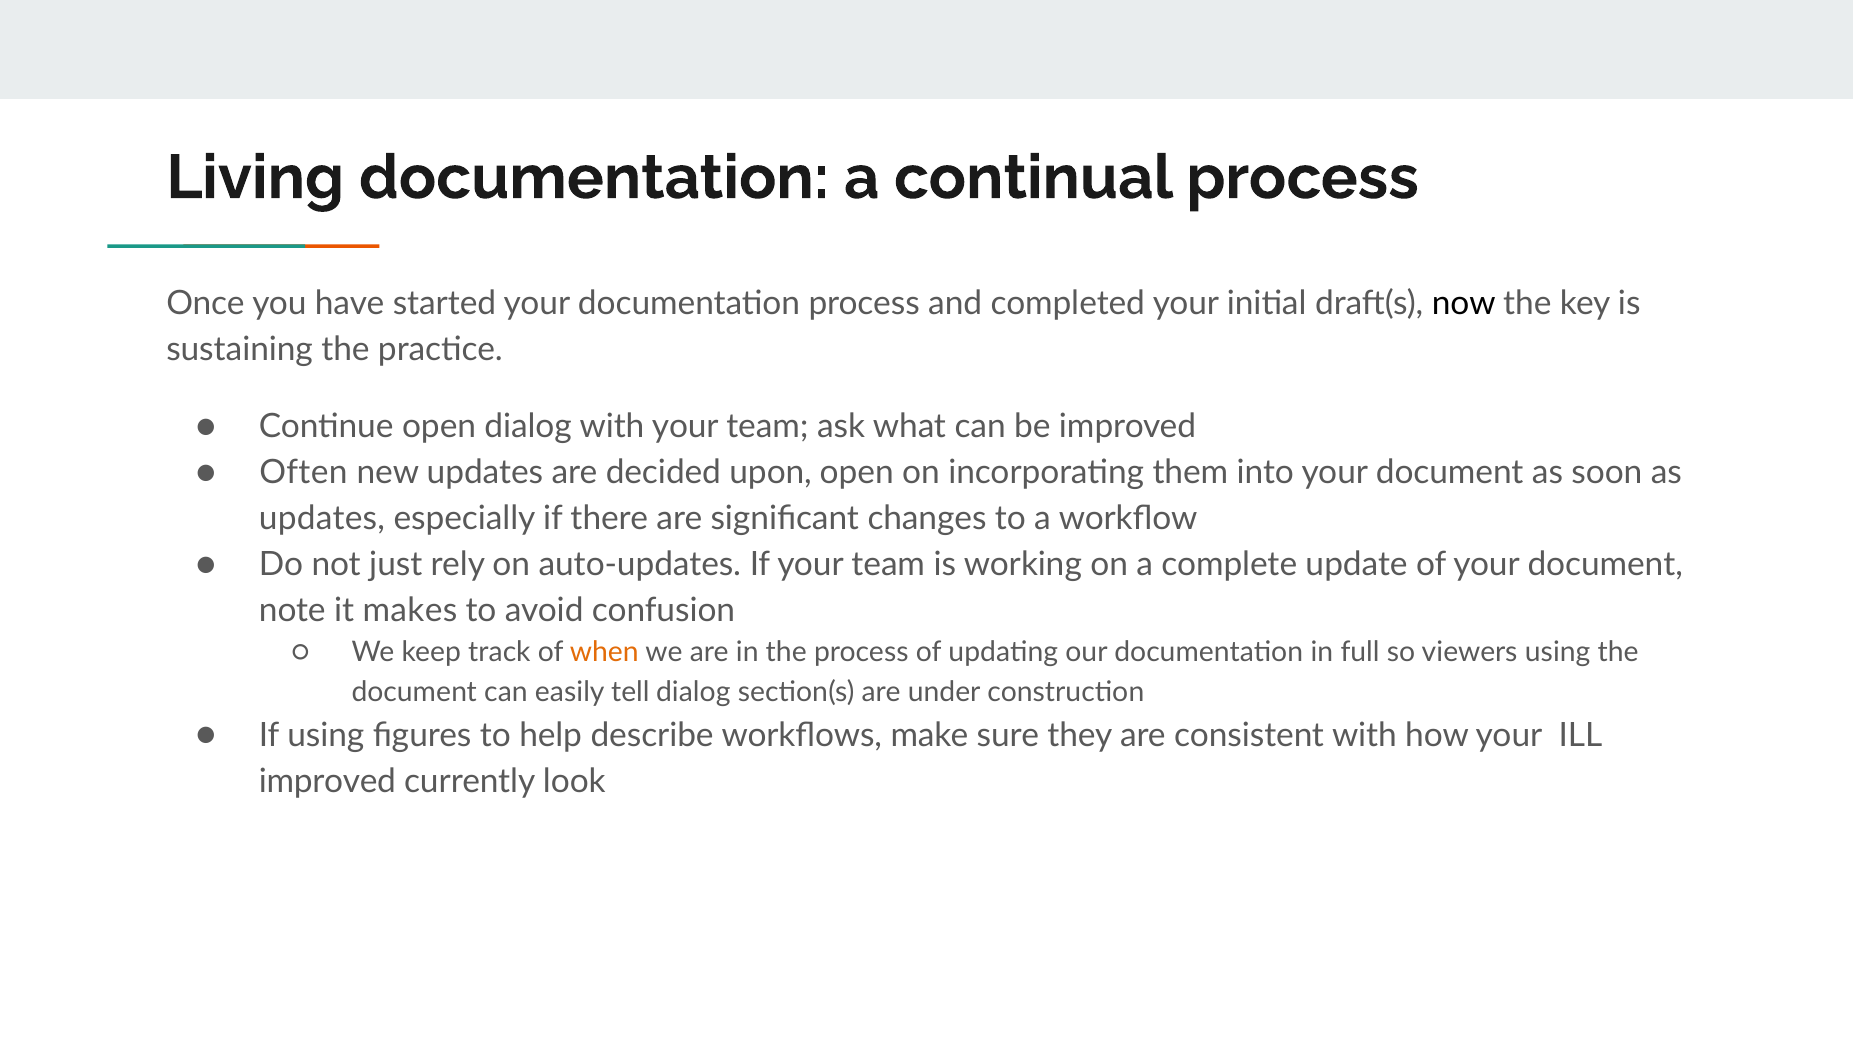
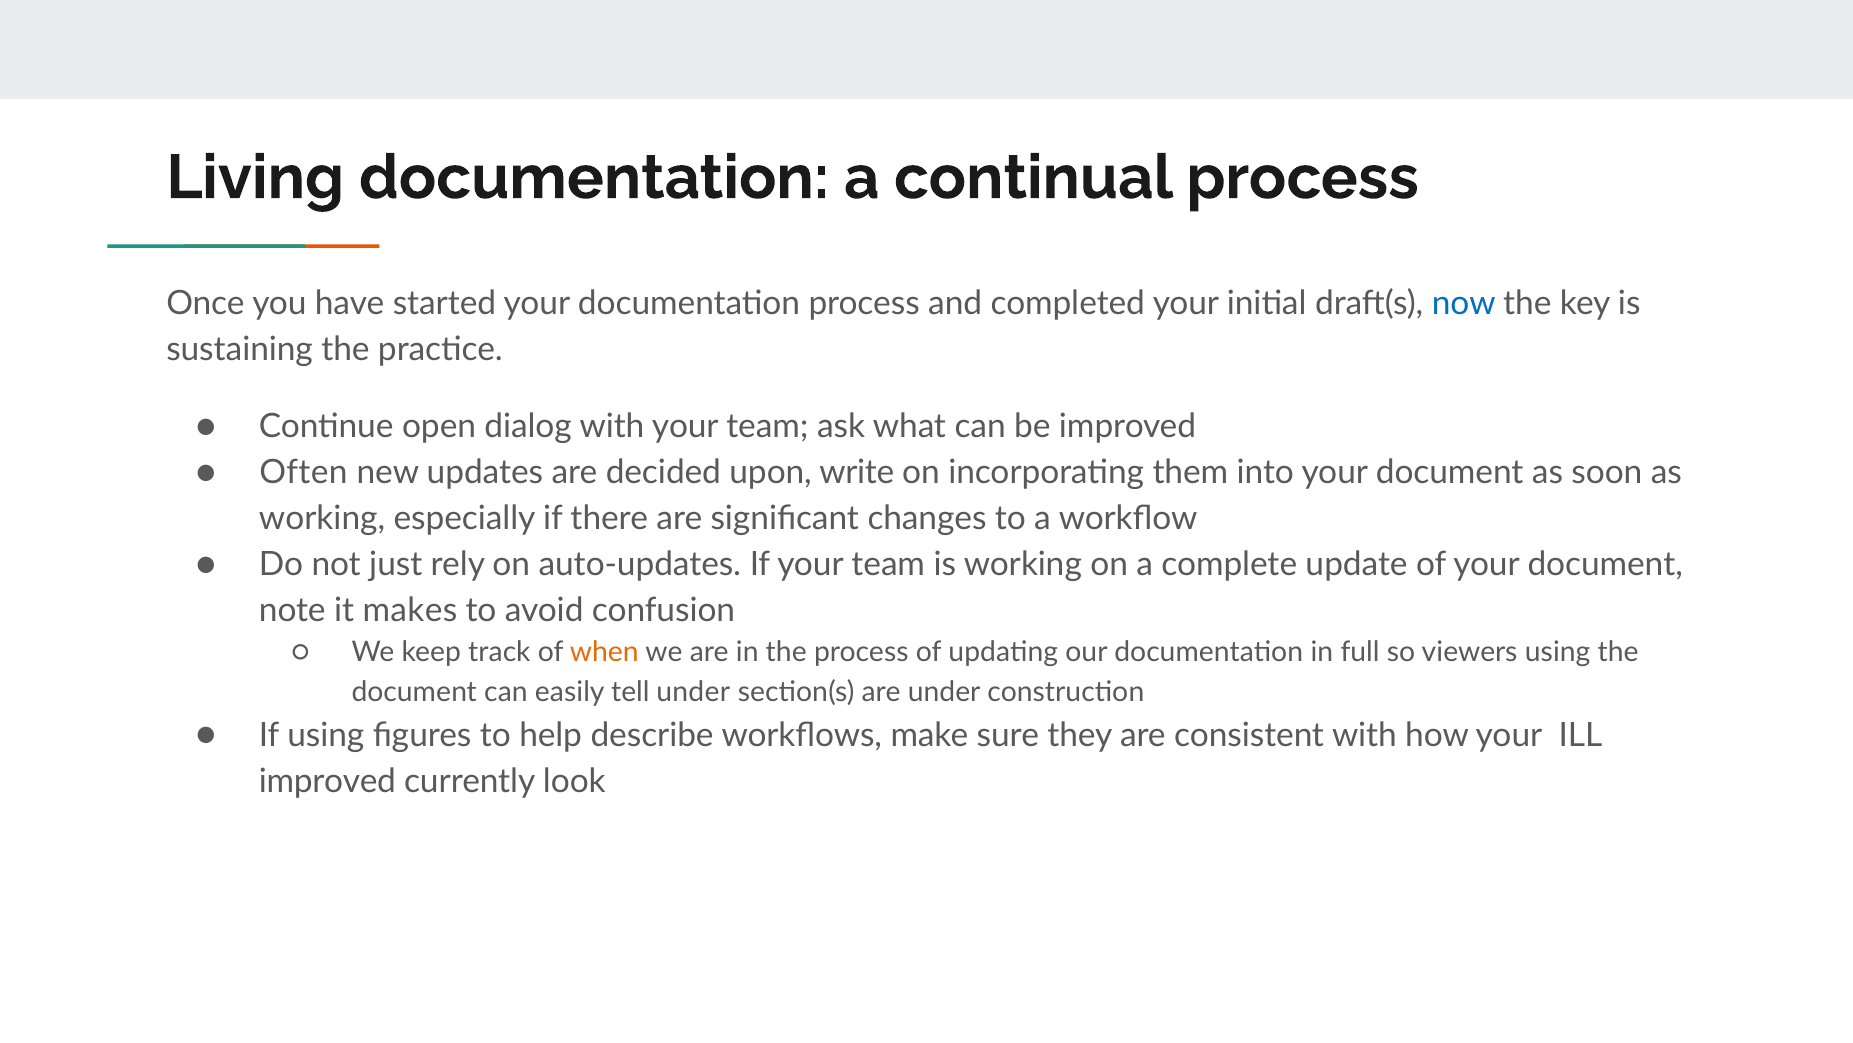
now colour: black -> blue
upon open: open -> write
updates at (322, 518): updates -> working
tell dialog: dialog -> under
